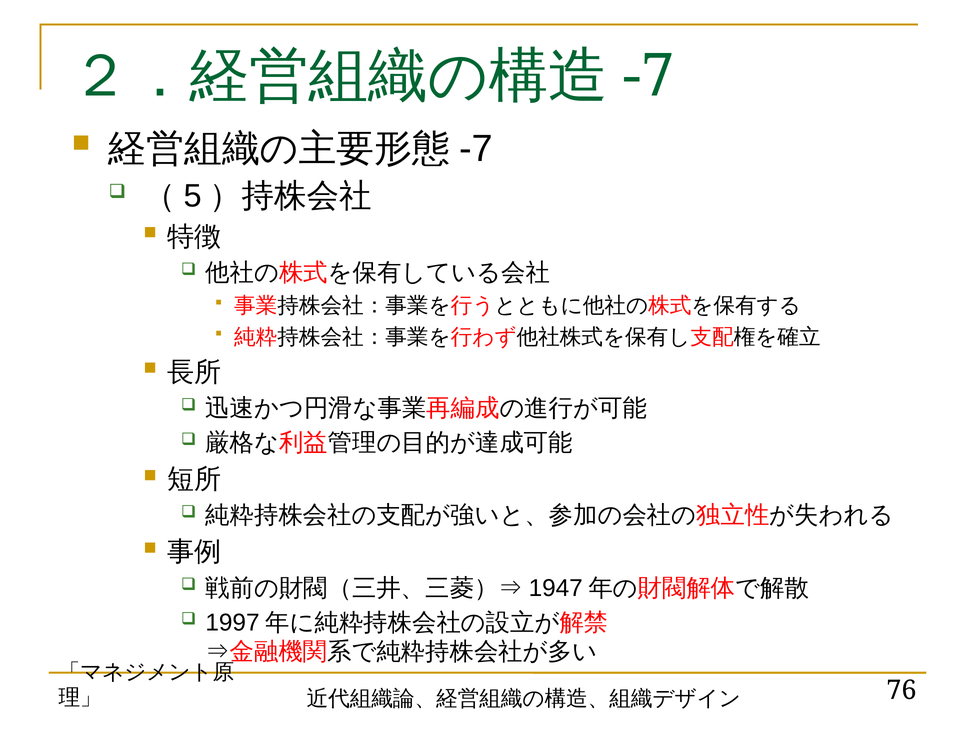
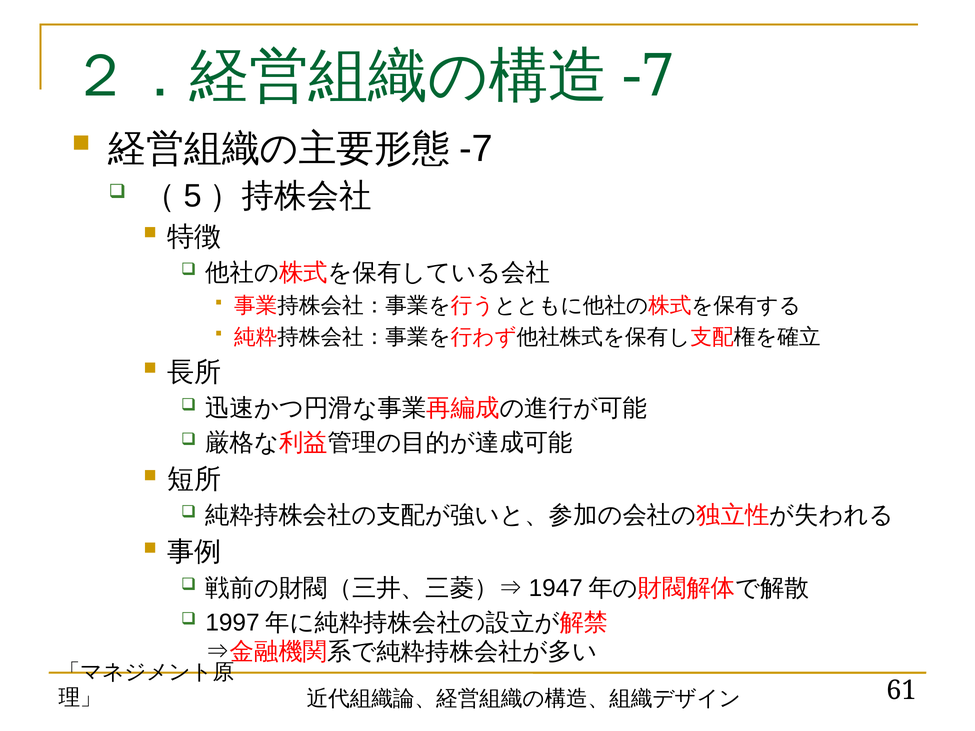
76: 76 -> 61
